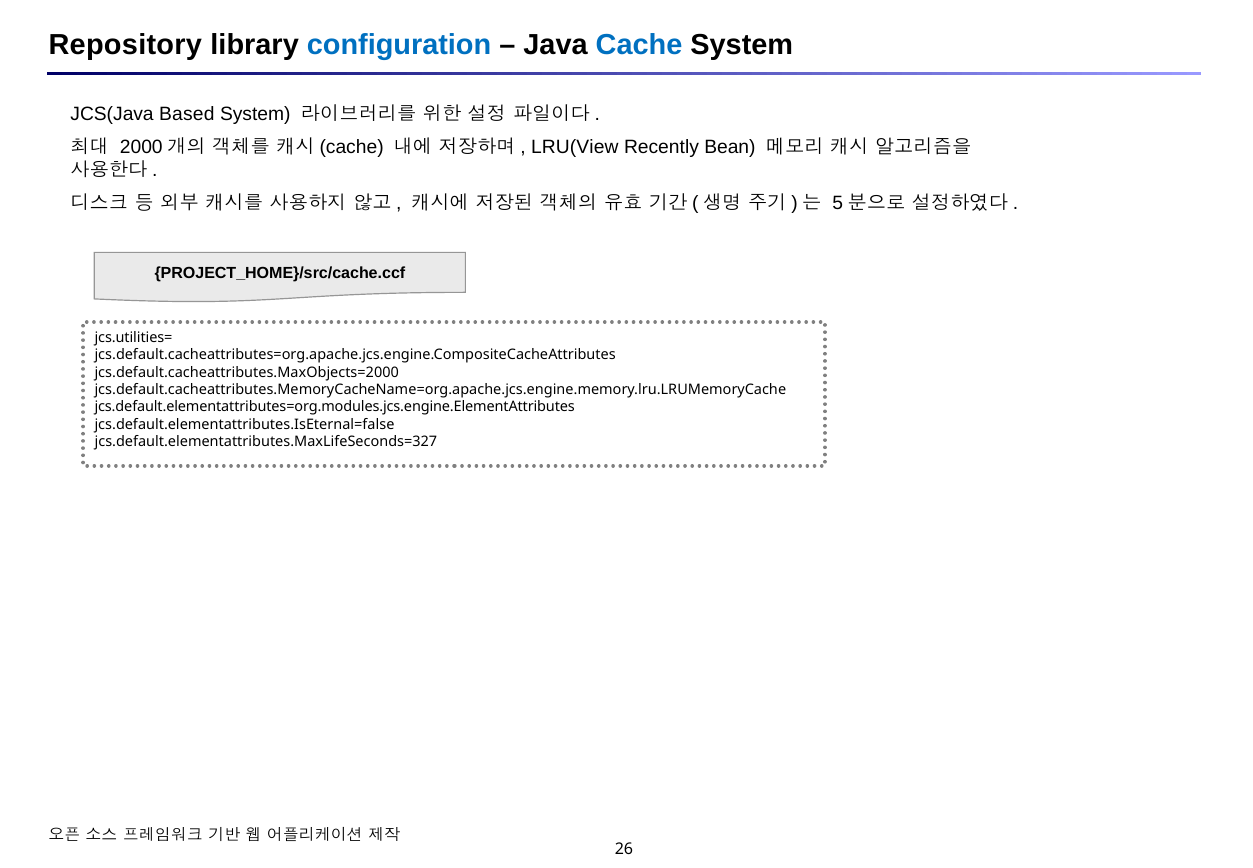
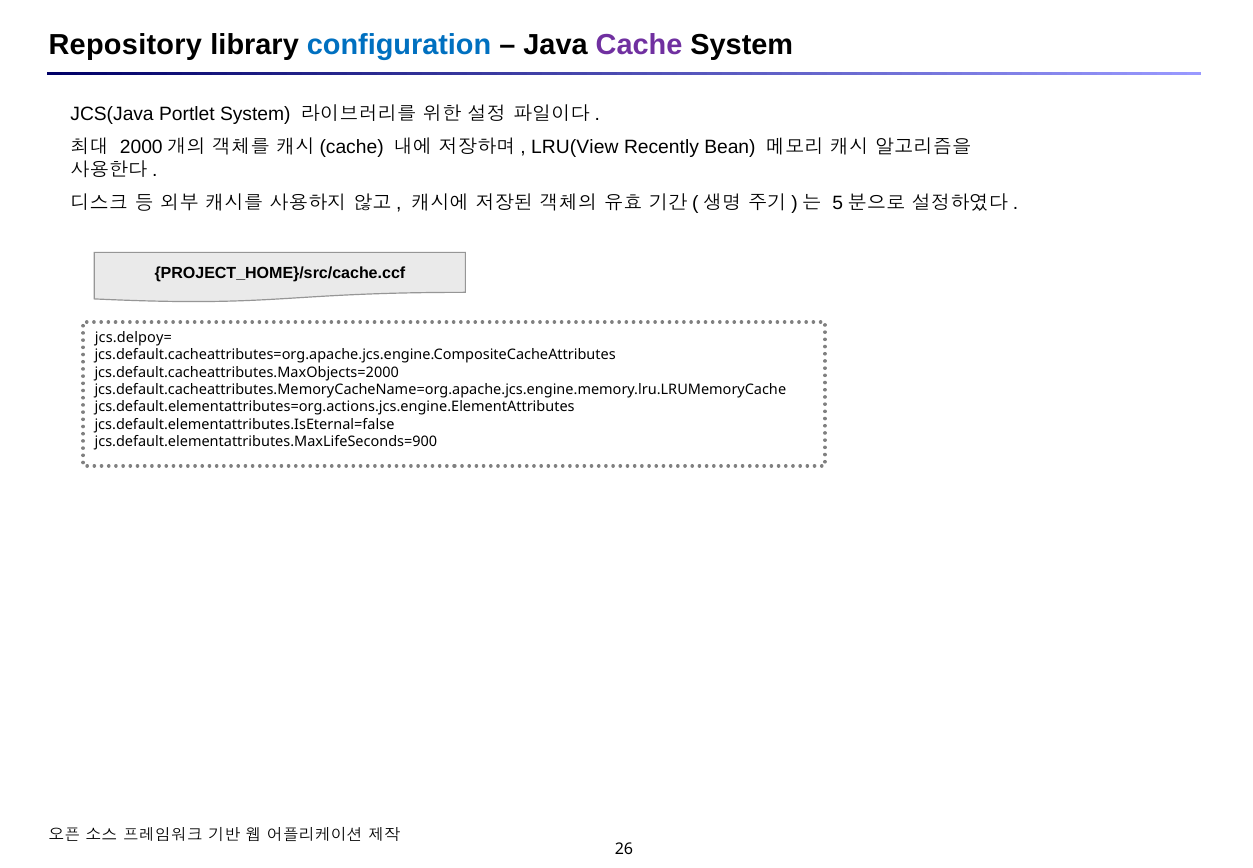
Cache colour: blue -> purple
Based: Based -> Portlet
jcs.utilities=: jcs.utilities= -> jcs.delpoy=
jcs.default.elementattributes=org.modules.jcs.engine.ElementAttributes: jcs.default.elementattributes=org.modules.jcs.engine.ElementAttributes -> jcs.default.elementattributes=org.actions.jcs.engine.ElementAttributes
jcs.default.elementattributes.MaxLifeSeconds=327: jcs.default.elementattributes.MaxLifeSeconds=327 -> jcs.default.elementattributes.MaxLifeSeconds=900
